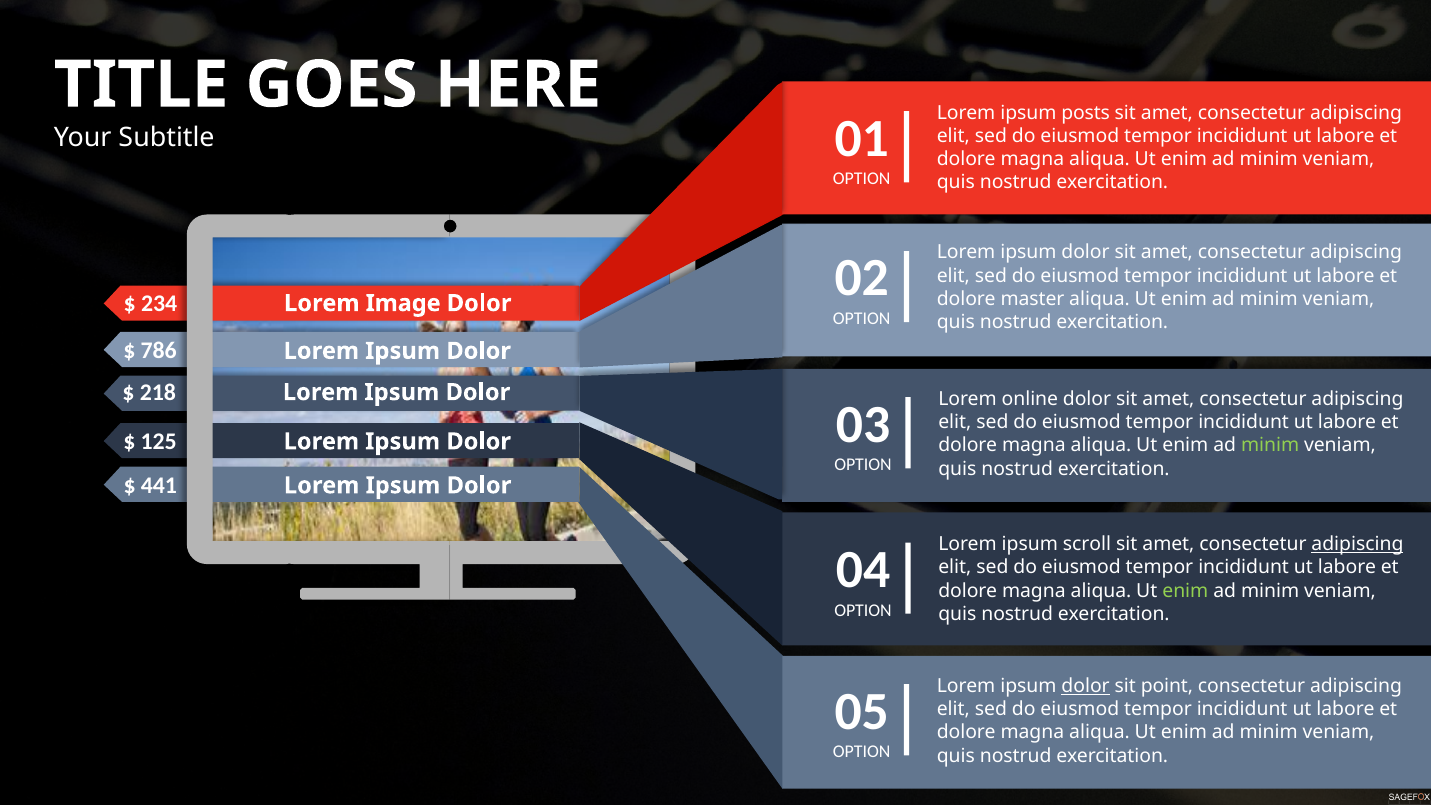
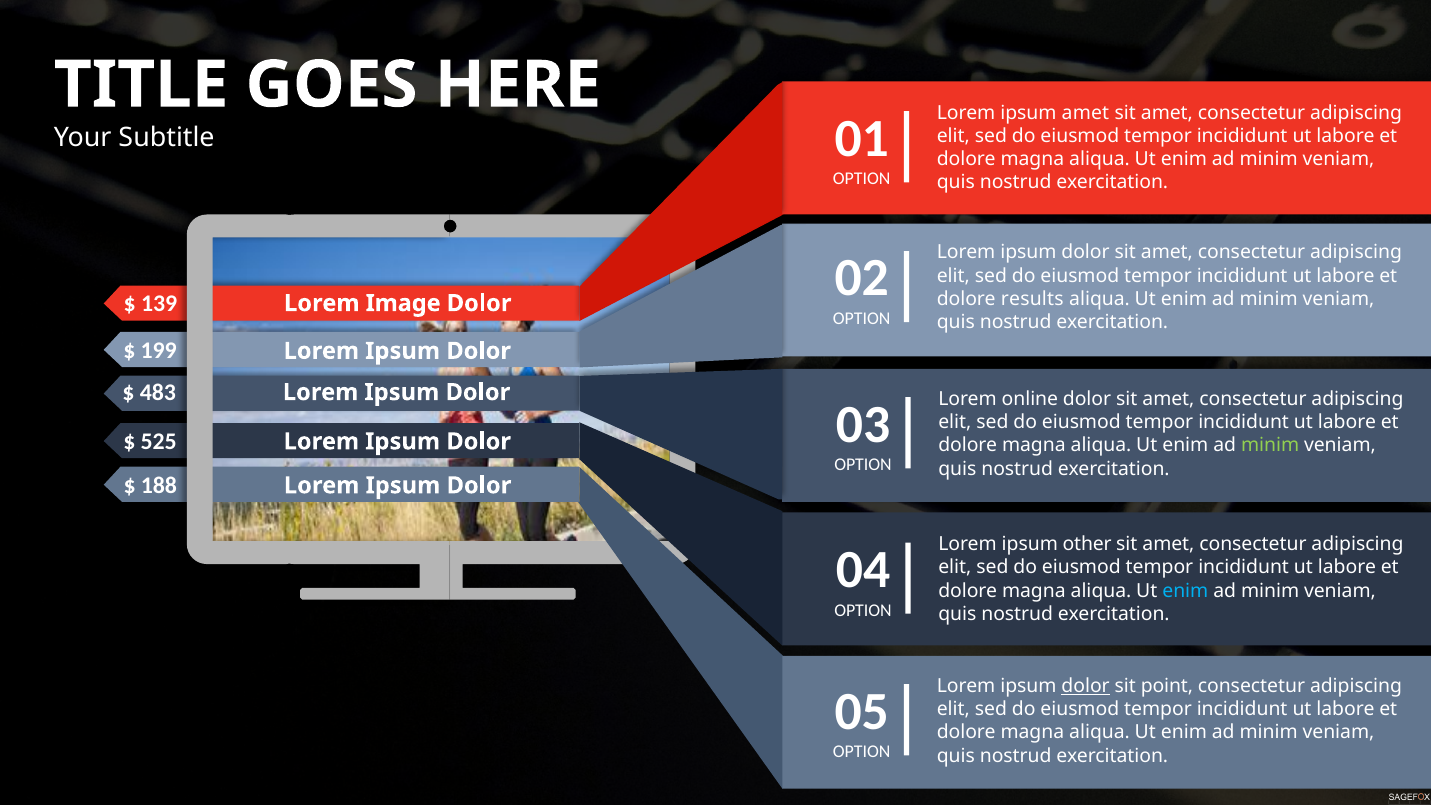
ipsum posts: posts -> amet
234: 234 -> 139
master: master -> results
786: 786 -> 199
218: 218 -> 483
125: 125 -> 525
441: 441 -> 188
scroll: scroll -> other
adipiscing at (1358, 544) underline: present -> none
enim at (1185, 591) colour: light green -> light blue
